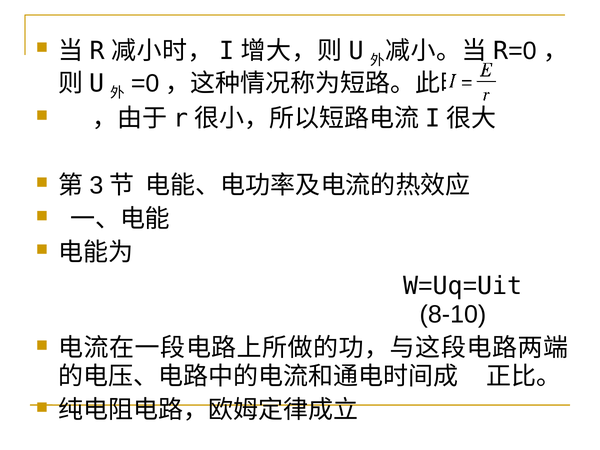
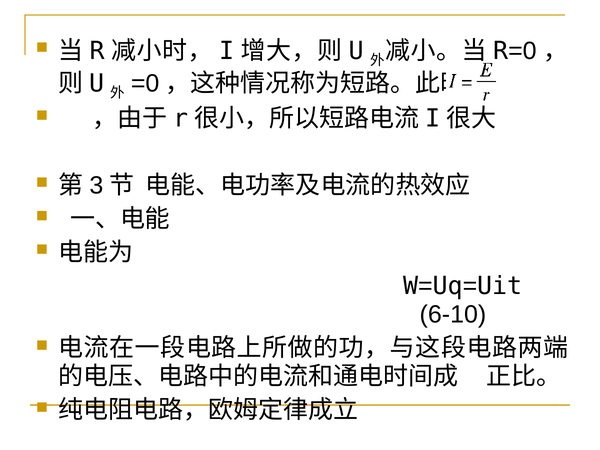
8-10: 8-10 -> 6-10
